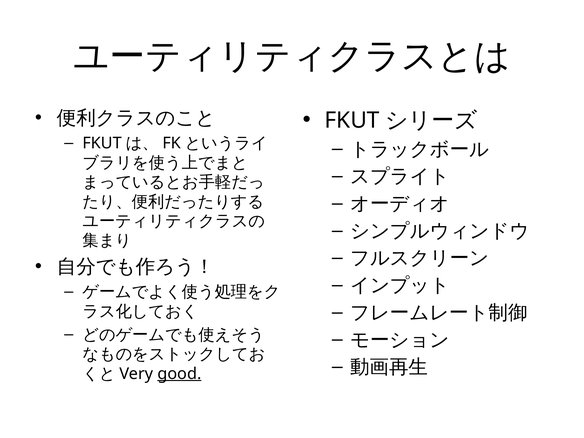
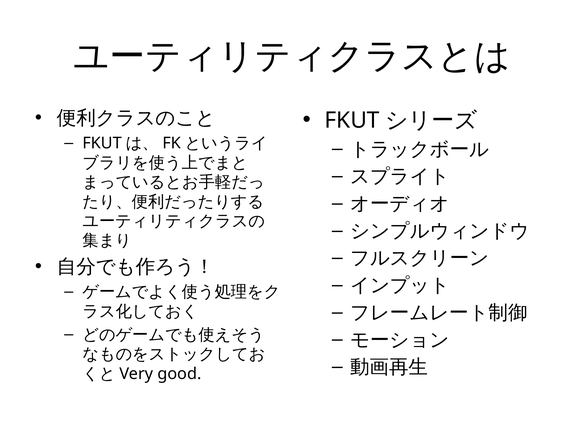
good underline: present -> none
